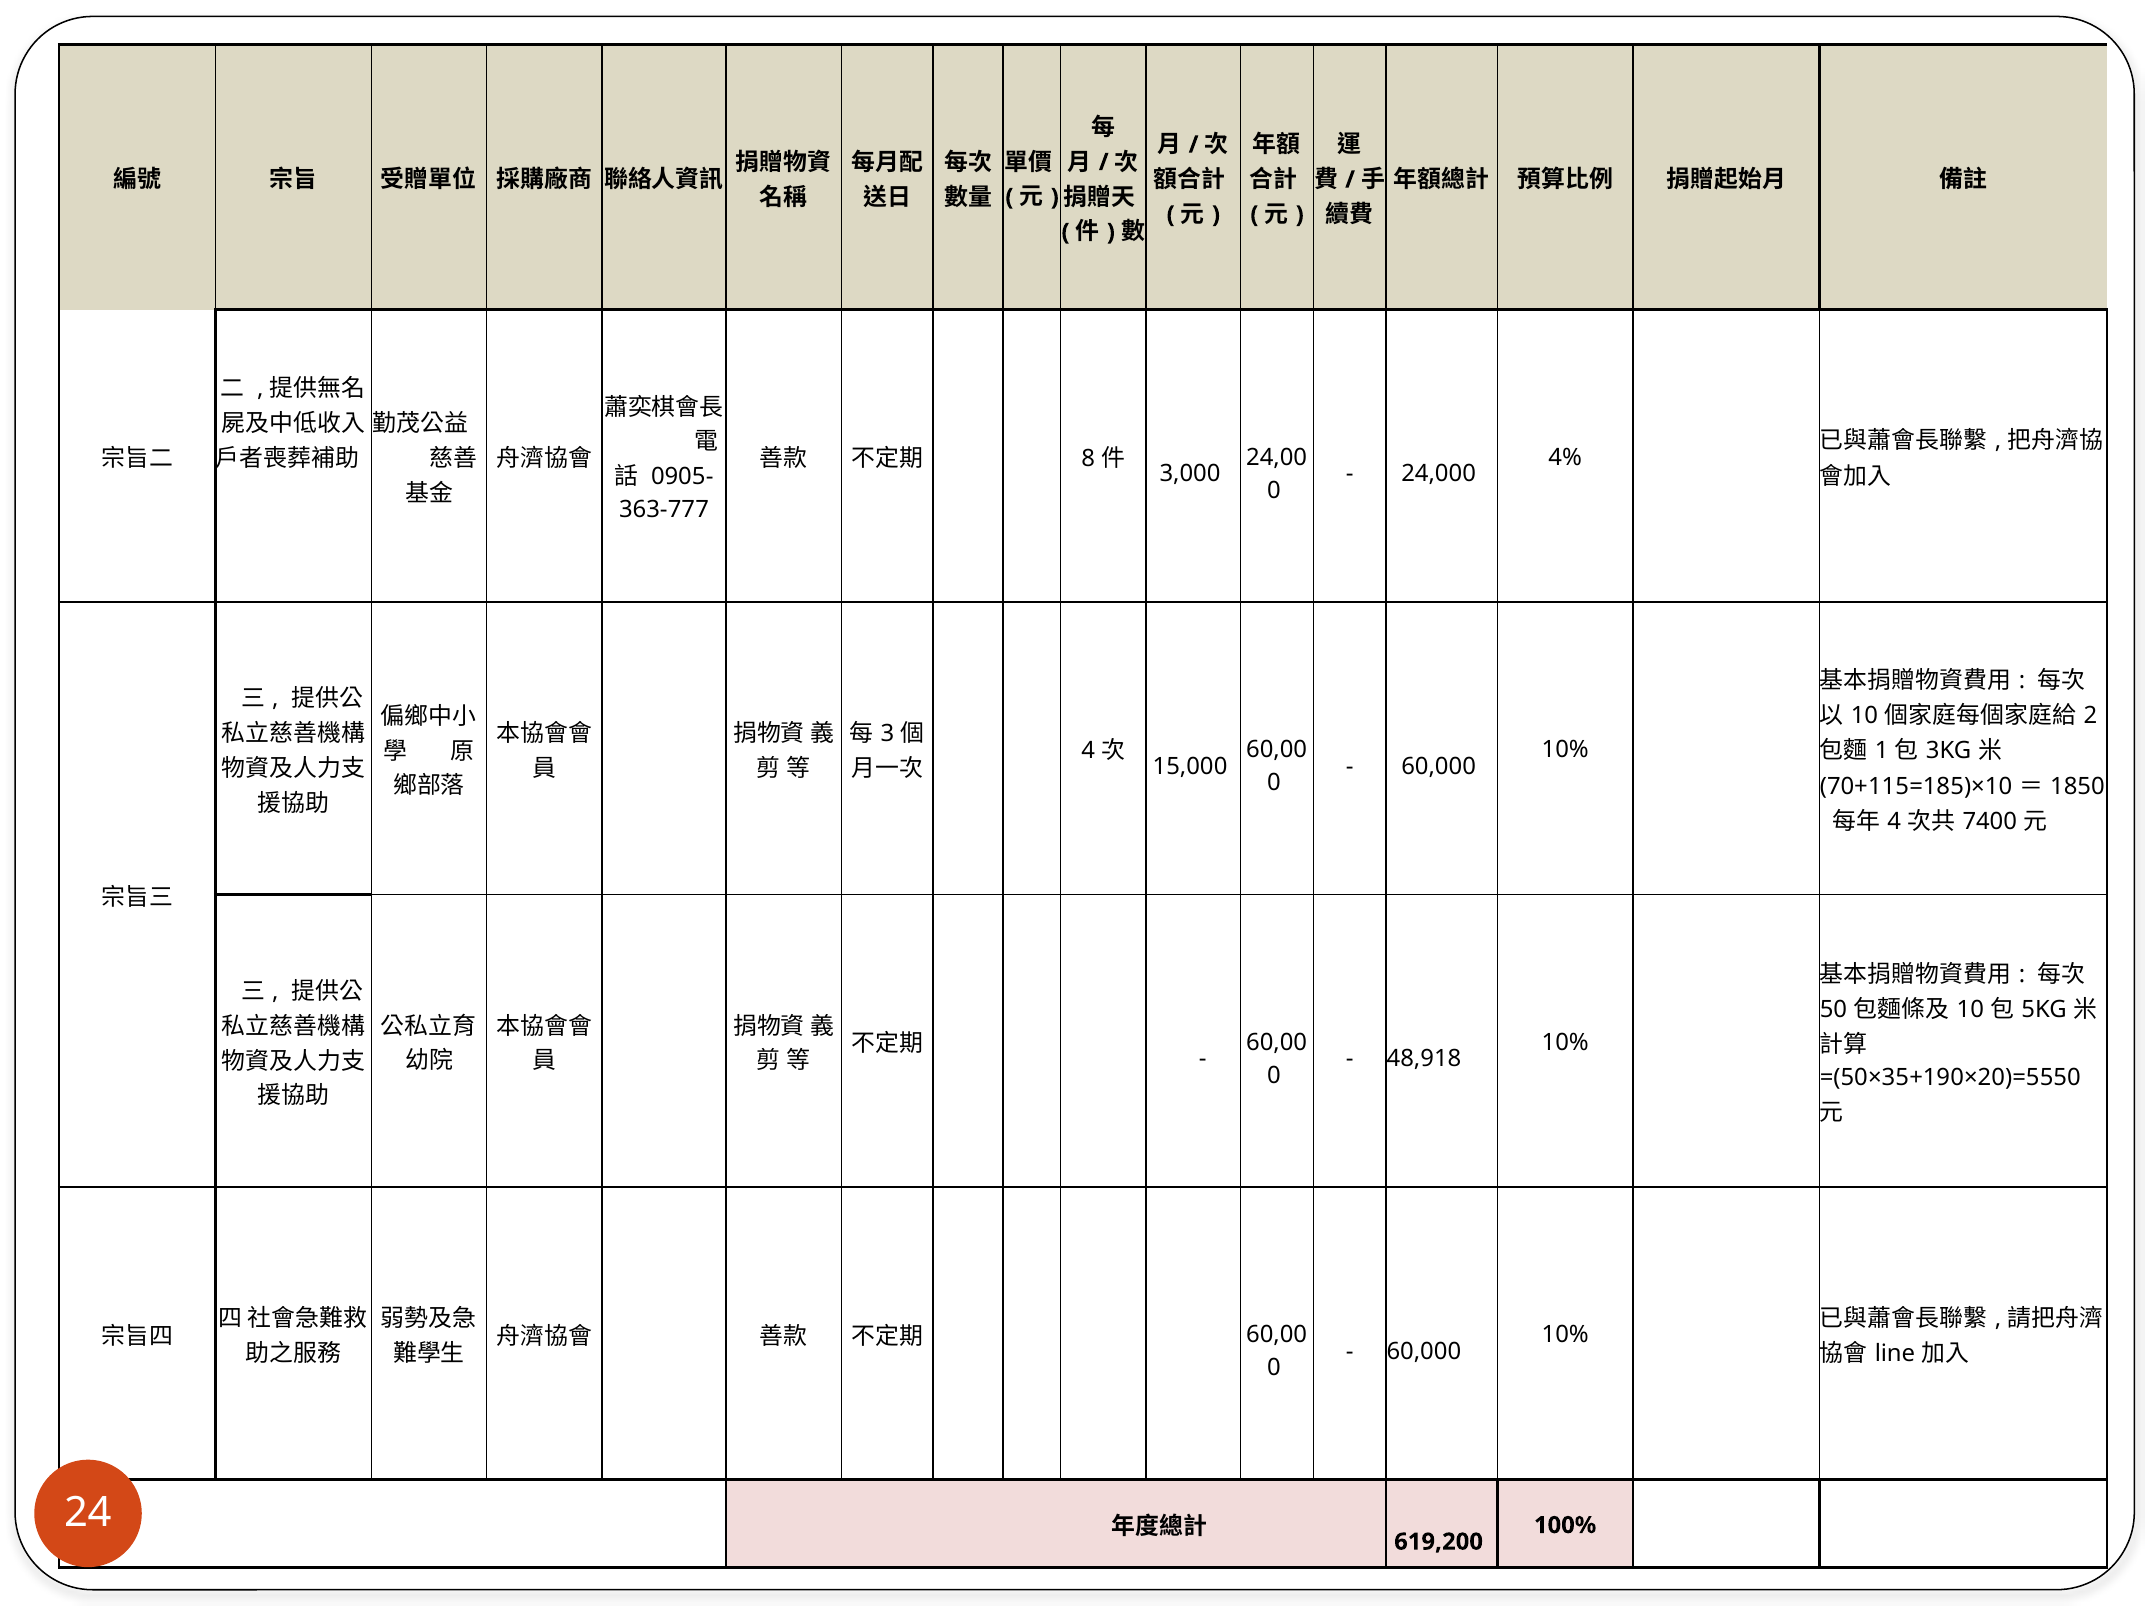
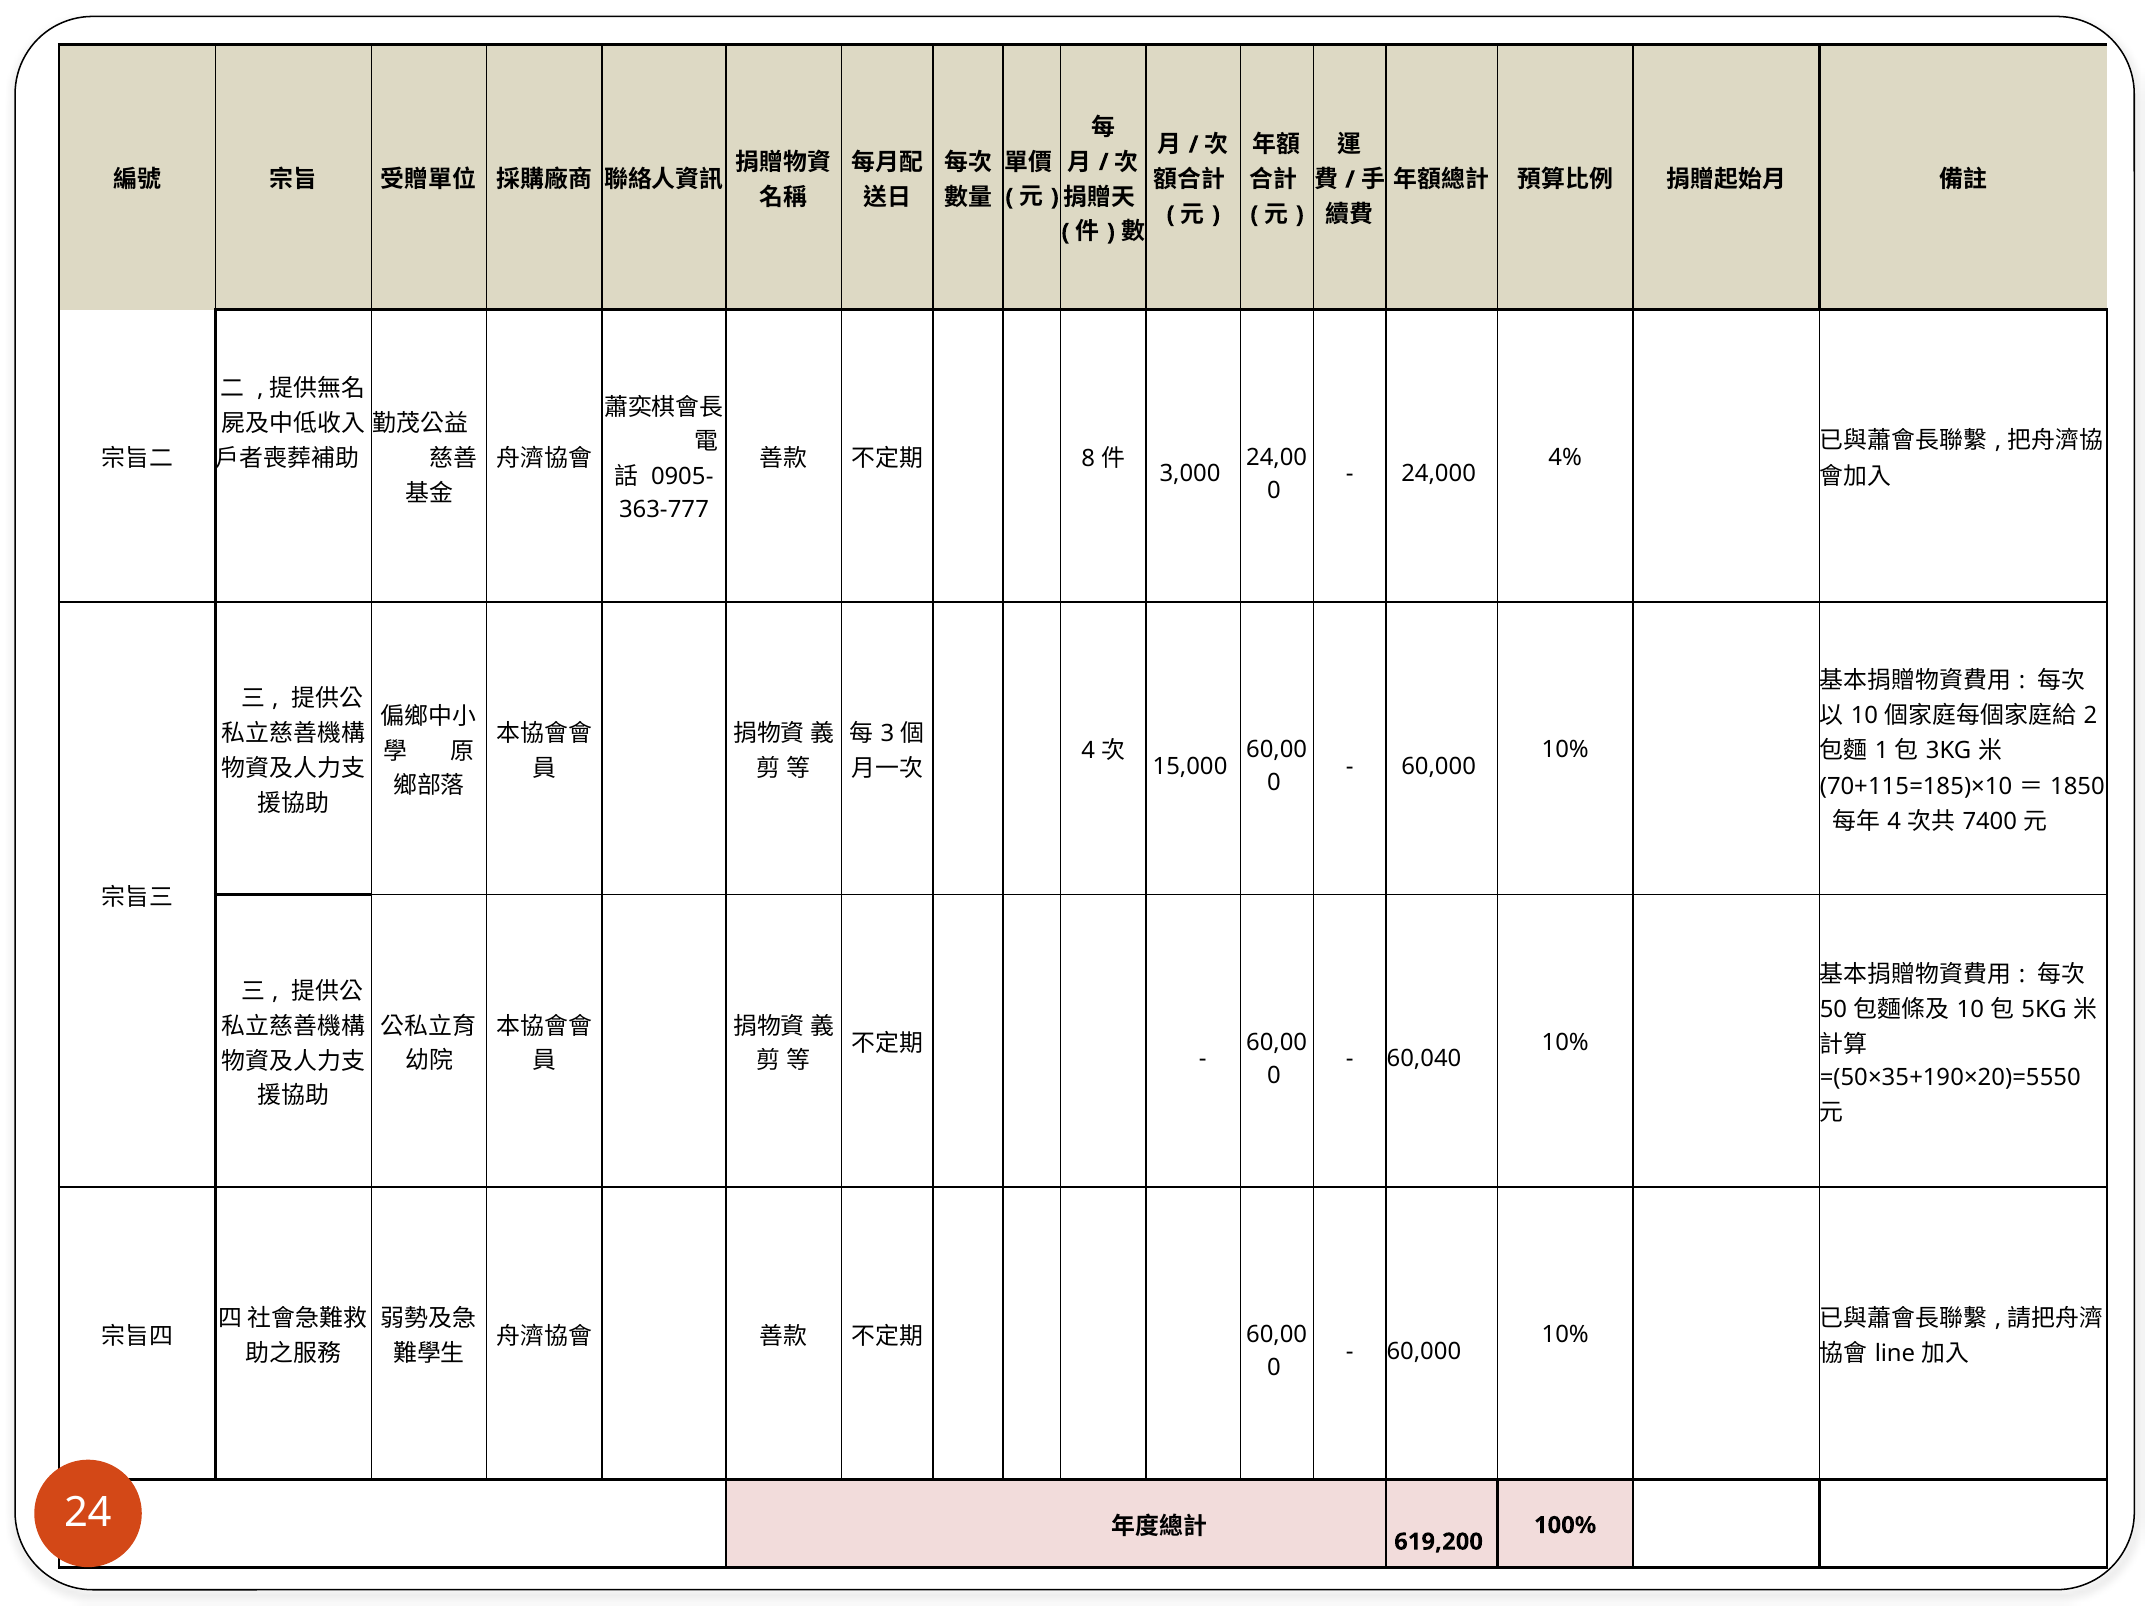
48,918: 48,918 -> 60,040
